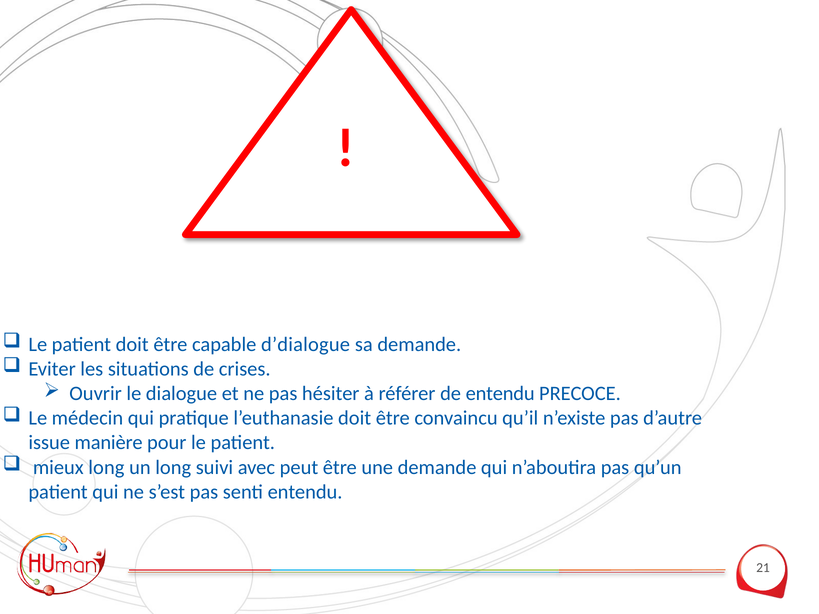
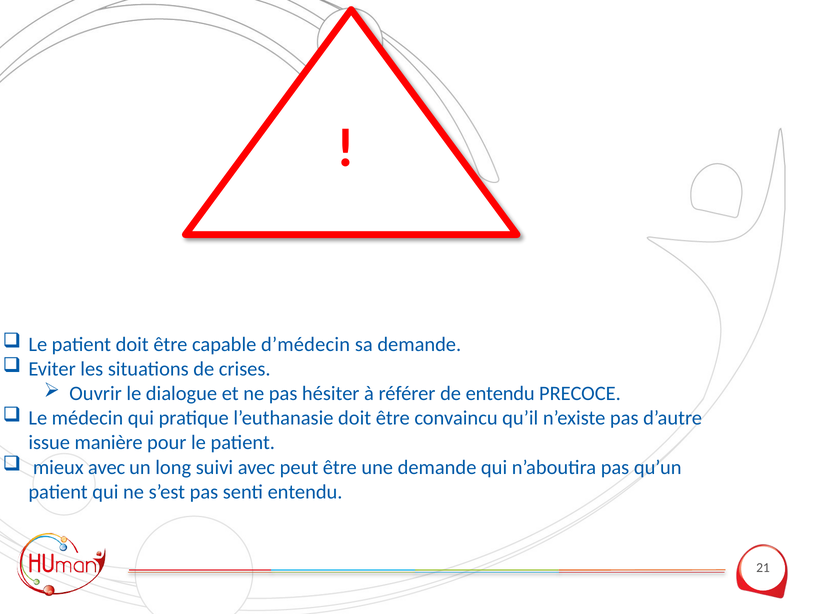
d’dialogue: d’dialogue -> d’médecin
mieux long: long -> avec
